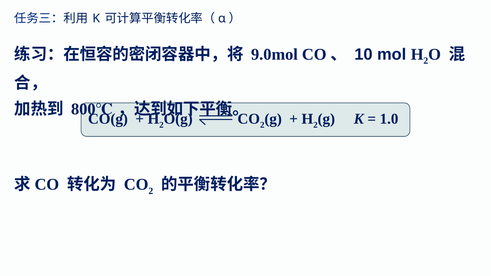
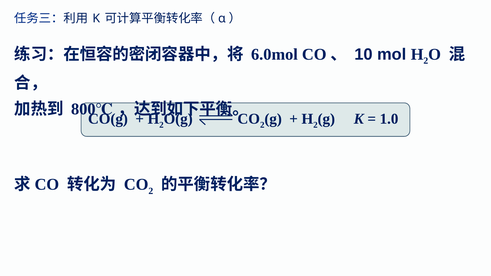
9.0mol: 9.0mol -> 6.0mol
